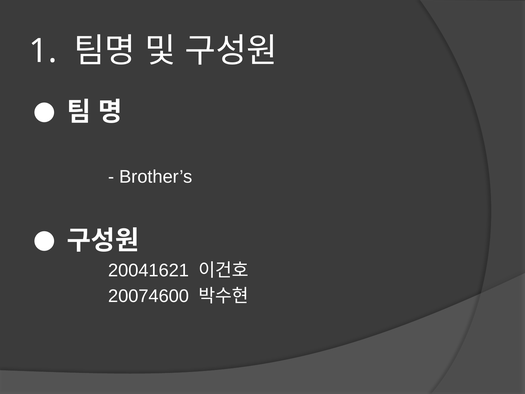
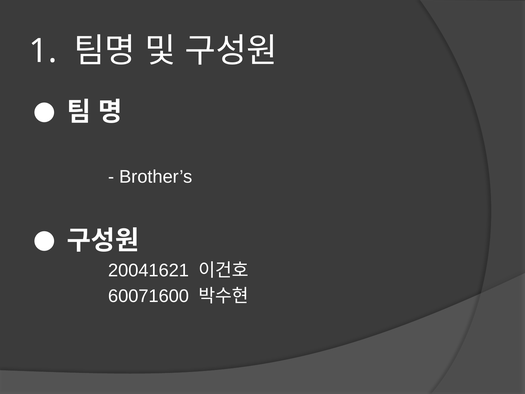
20074600: 20074600 -> 60071600
